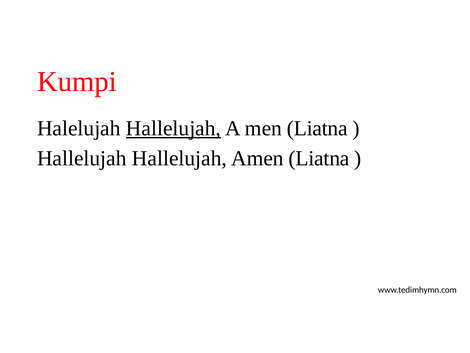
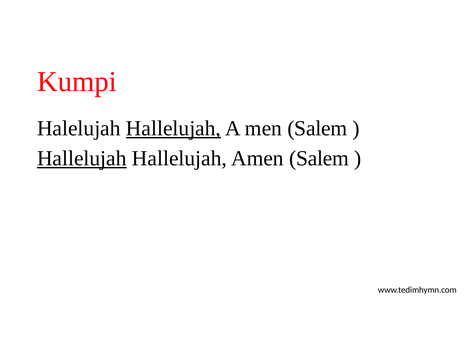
men Liatna: Liatna -> Salem
Hallelujah at (82, 158) underline: none -> present
Amen Liatna: Liatna -> Salem
